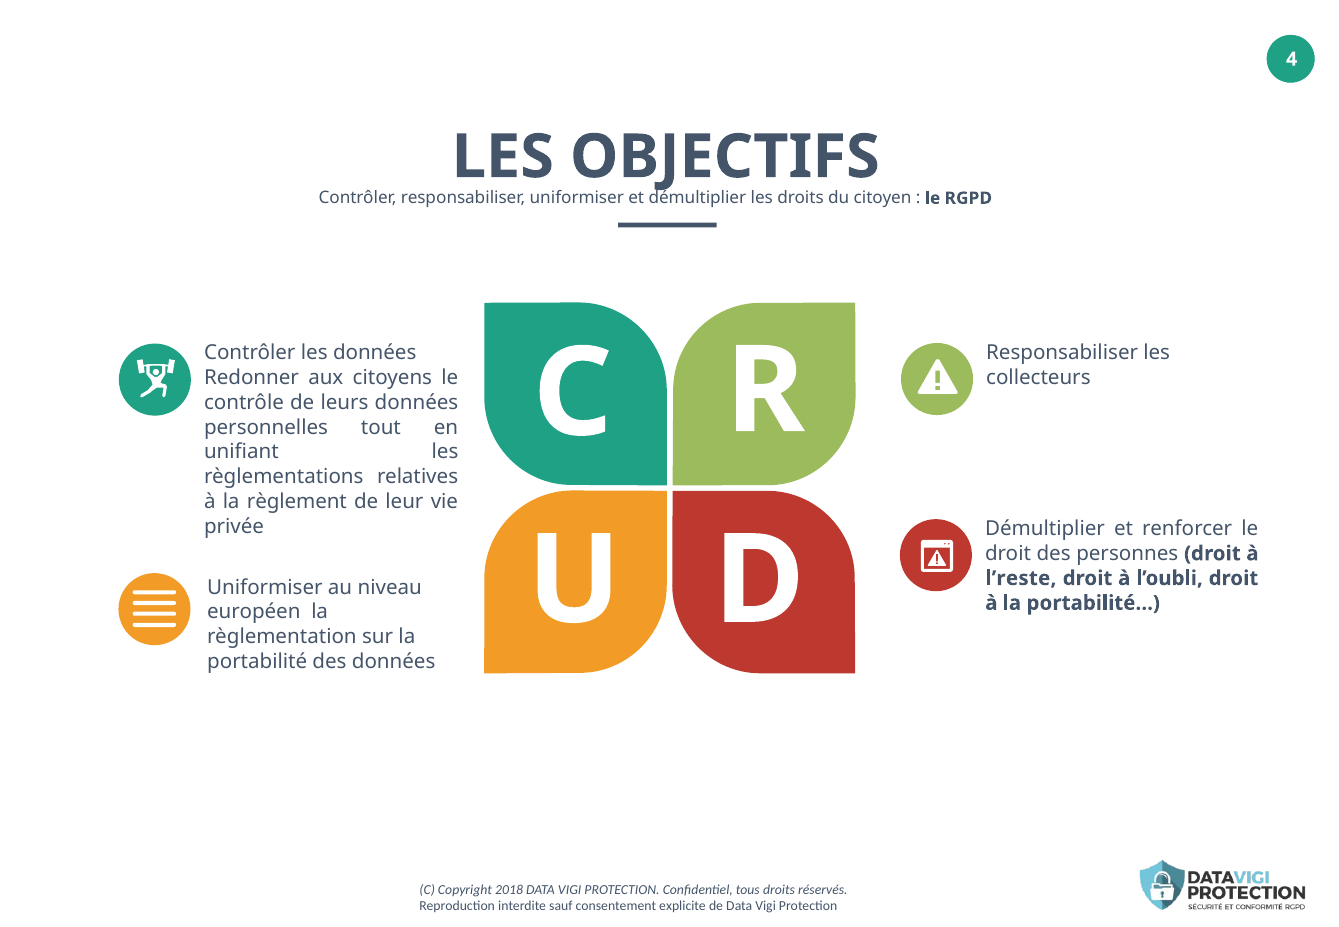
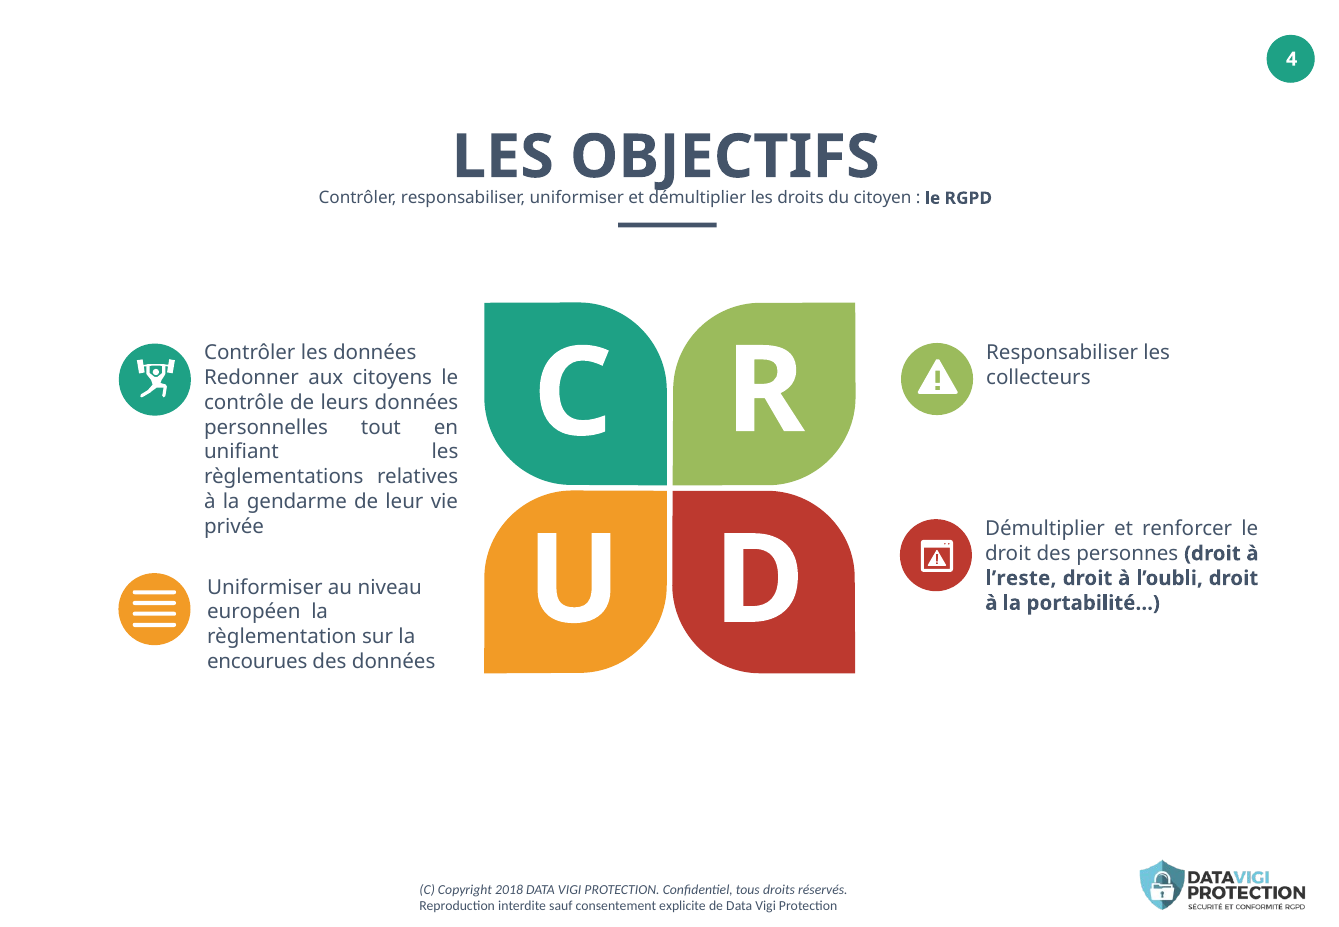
règlement: règlement -> gendarme
portabilité: portabilité -> encourues
